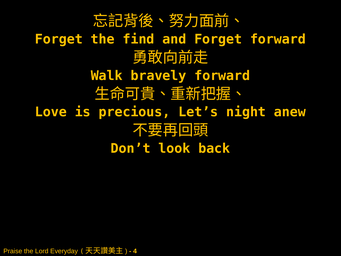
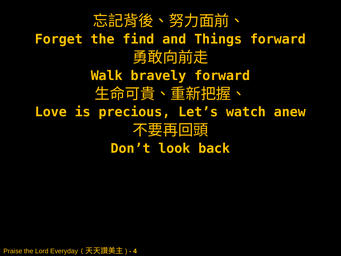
and Forget: Forget -> Things
night: night -> watch
